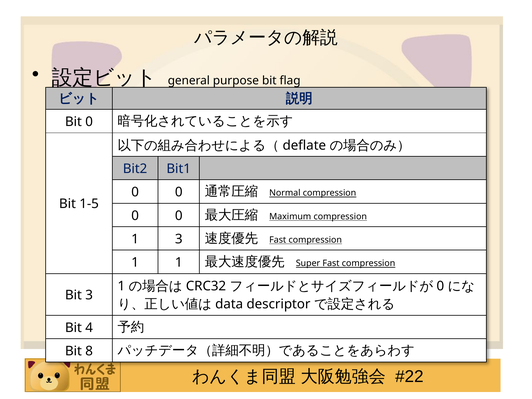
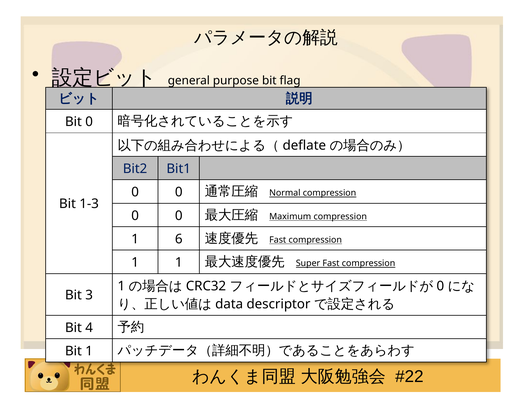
1-5: 1-5 -> 1-3
1 3: 3 -> 6
Bit 8: 8 -> 1
